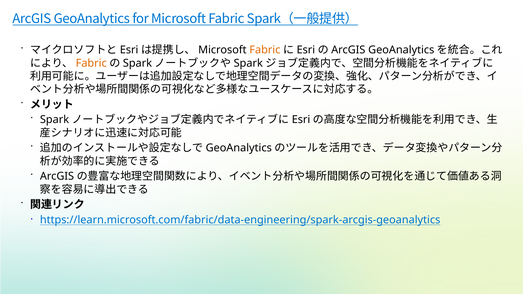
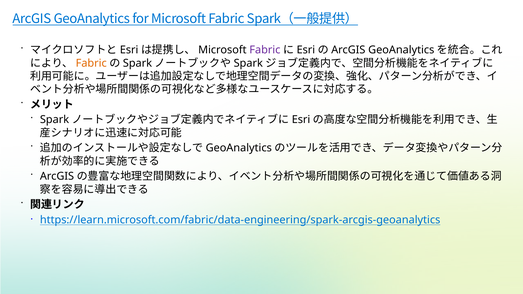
Fabric at (265, 50) colour: orange -> purple
